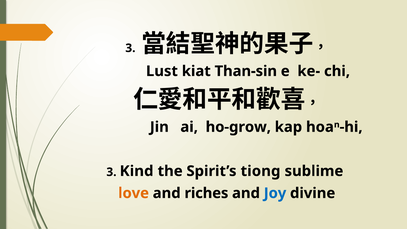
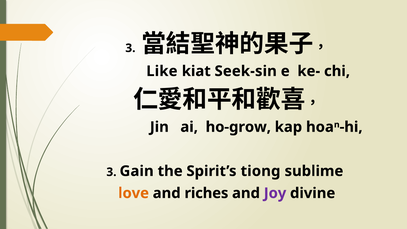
Lust: Lust -> Like
Than-sin: Than-sin -> Seek-sin
Kind: Kind -> Gain
Joy colour: blue -> purple
